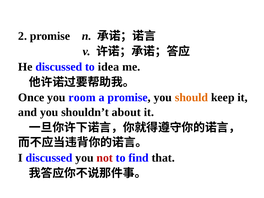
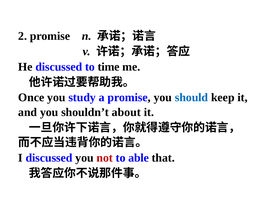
idea: idea -> time
room: room -> study
should colour: orange -> blue
find: find -> able
